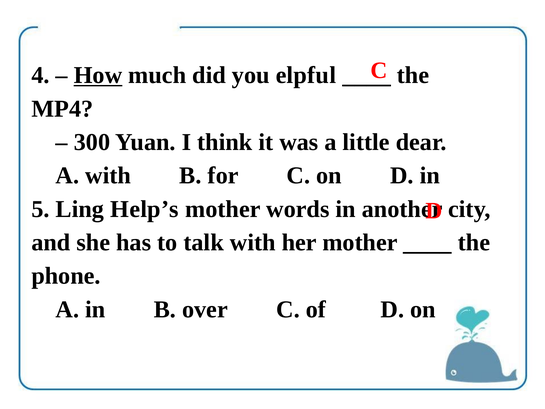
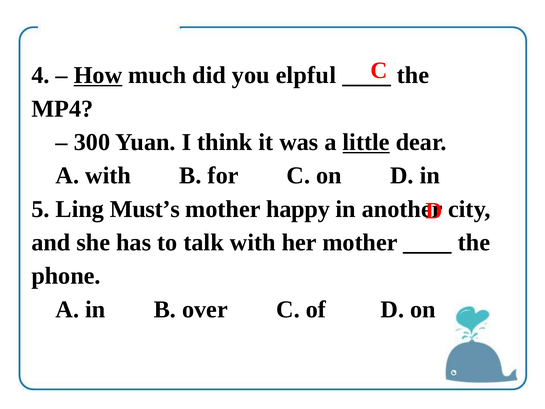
little underline: none -> present
Help’s: Help’s -> Must’s
words: words -> happy
